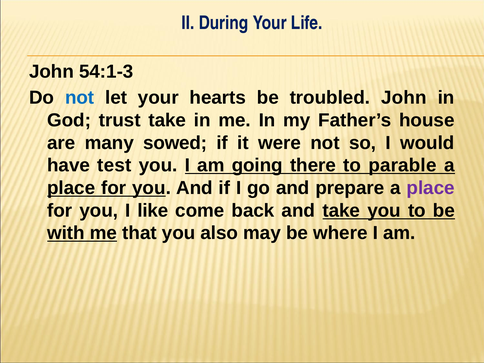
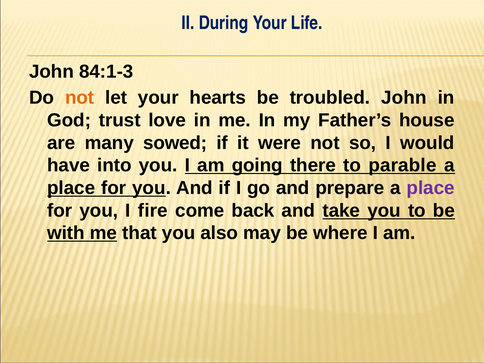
54:1-3: 54:1-3 -> 84:1-3
not at (80, 98) colour: blue -> orange
trust take: take -> love
test: test -> into
like: like -> fire
